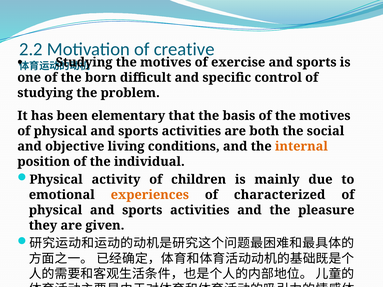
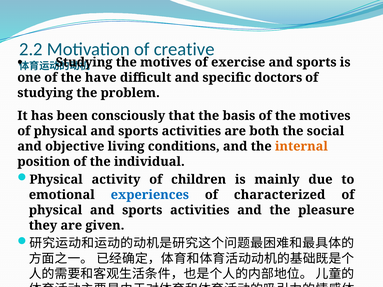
born: born -> have
control: control -> doctors
elementary: elementary -> consciously
experiences colour: orange -> blue
